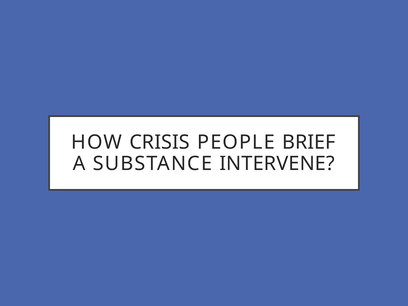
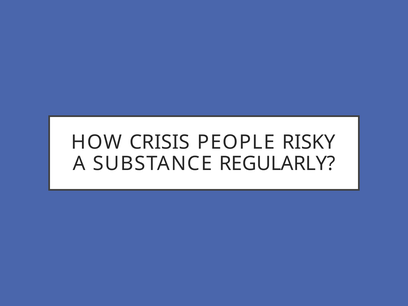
BRIEF: BRIEF -> RISKY
INTERVENE: INTERVENE -> REGULARLY
